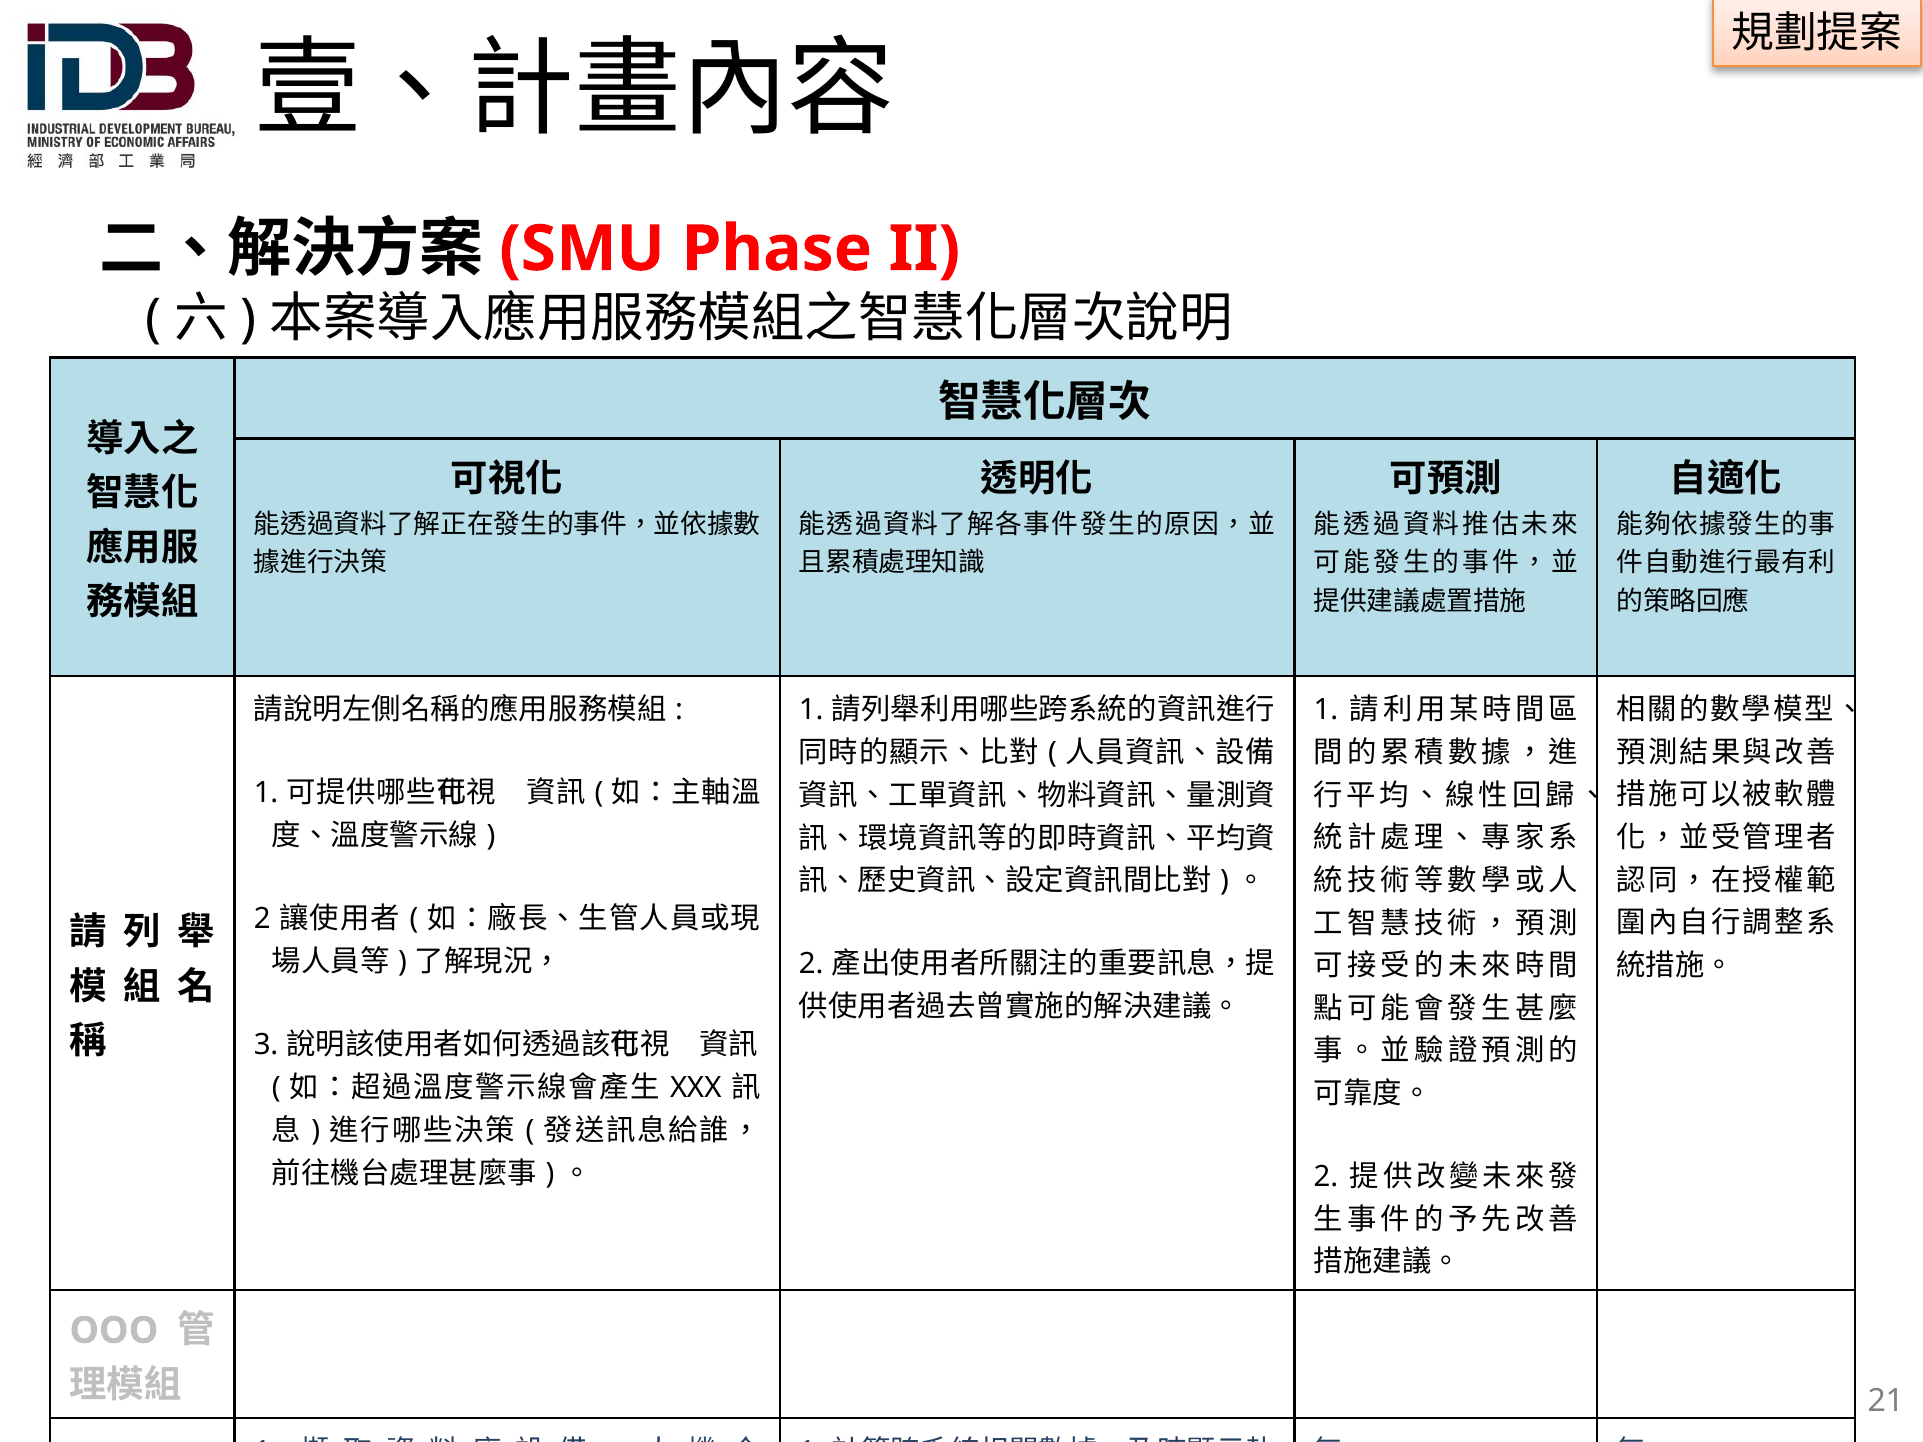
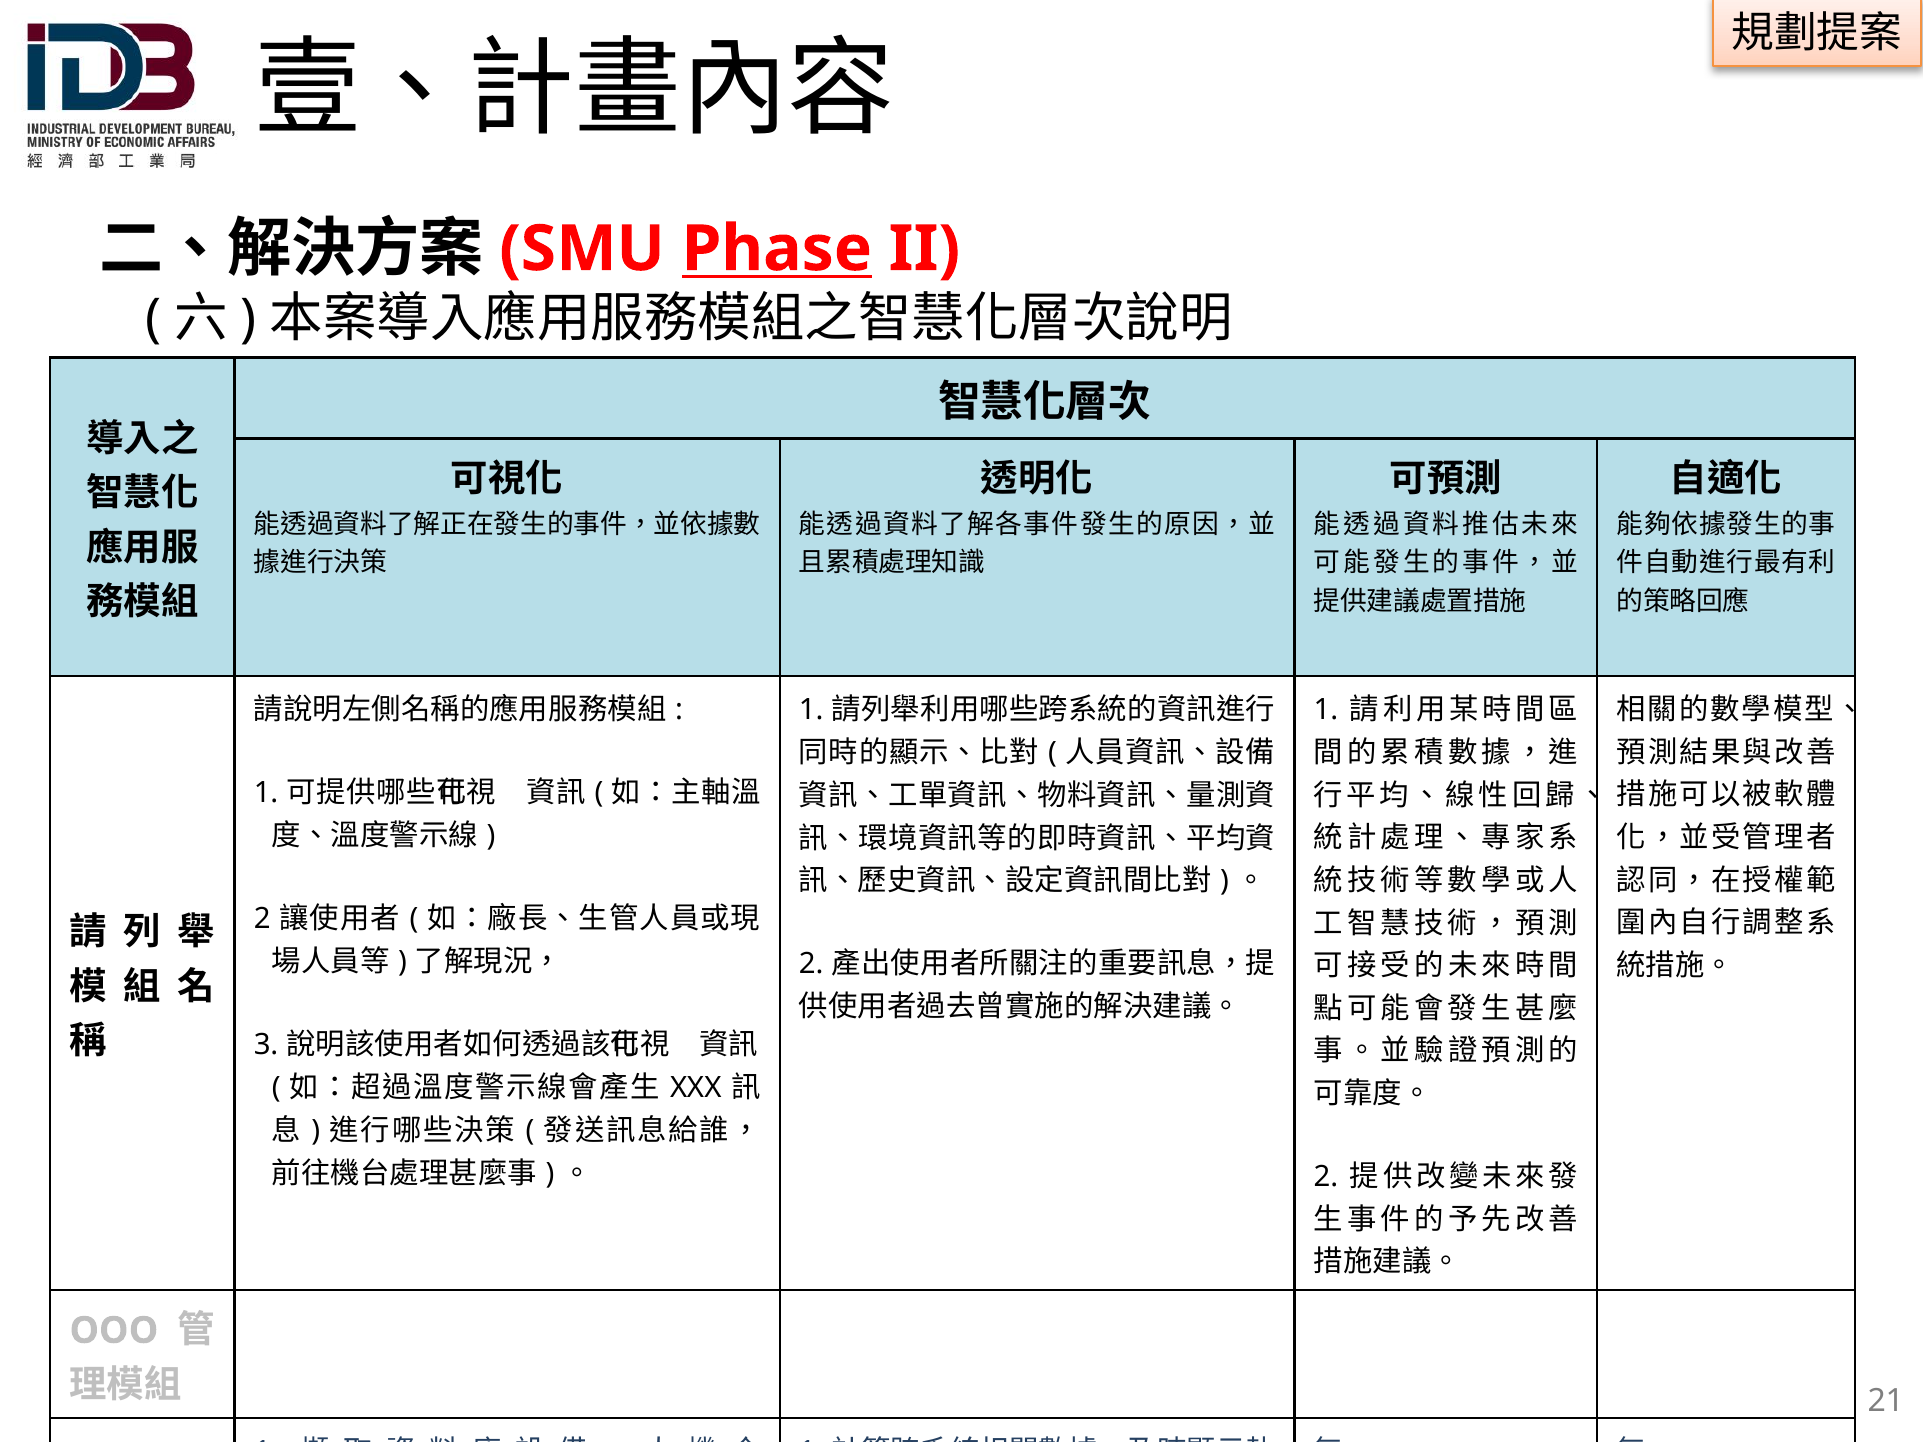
Phase underline: none -> present
